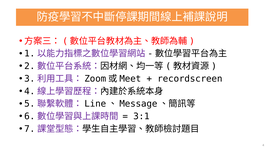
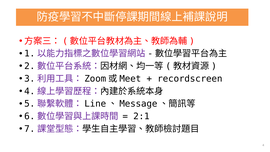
3:1: 3:1 -> 2:1
